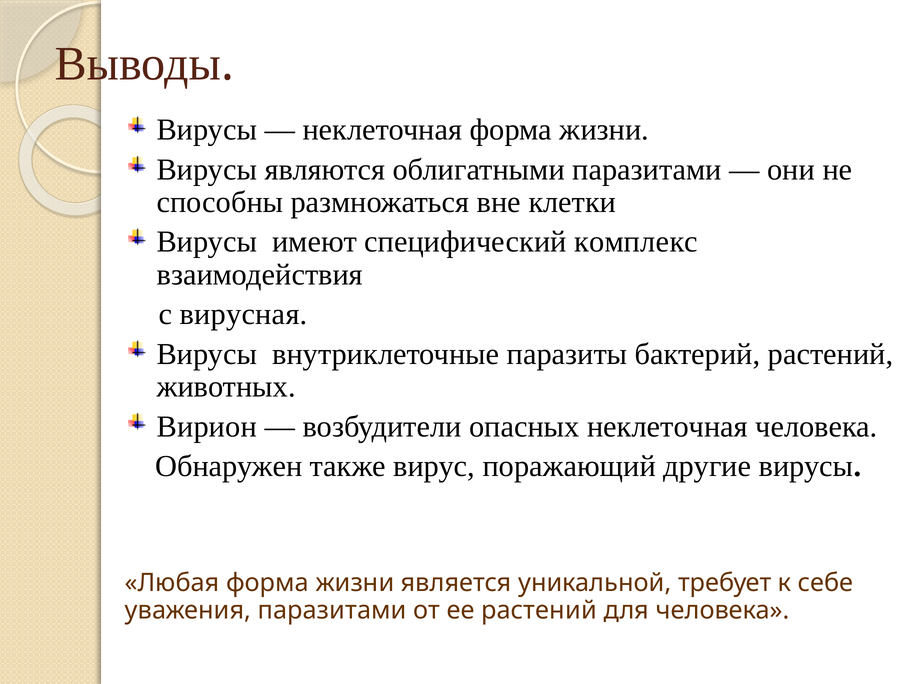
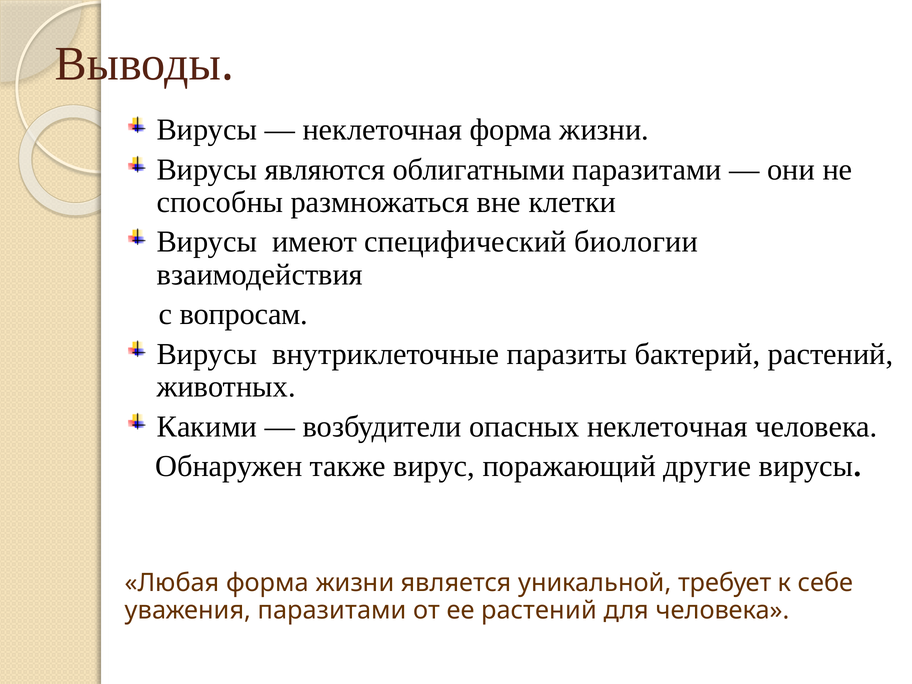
комплекс: комплекс -> биологии
вирусная: вирусная -> вопросам
Вирион: Вирион -> Какими
